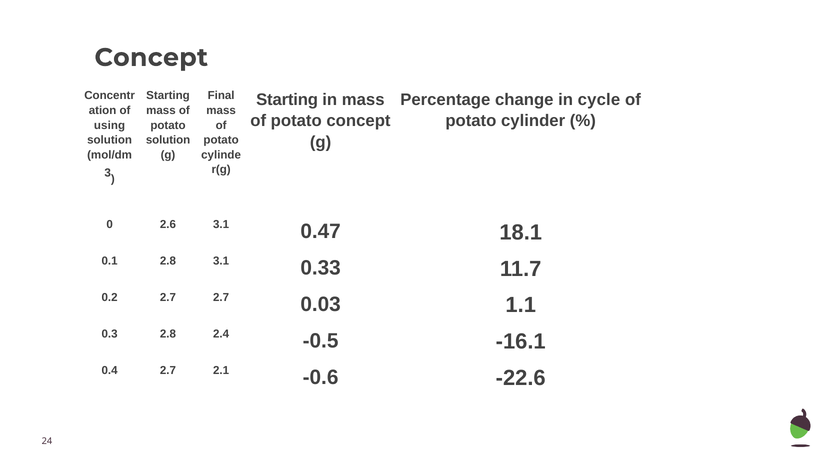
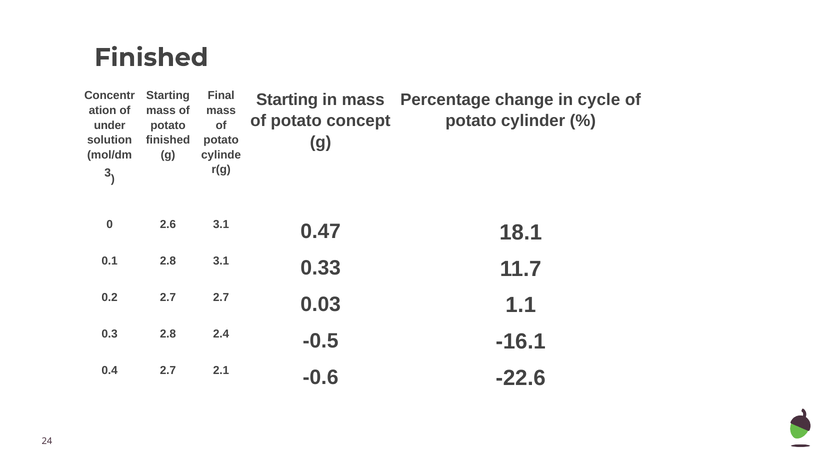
Concept at (151, 57): Concept -> Finished
using: using -> under
solution at (168, 140): solution -> finished
